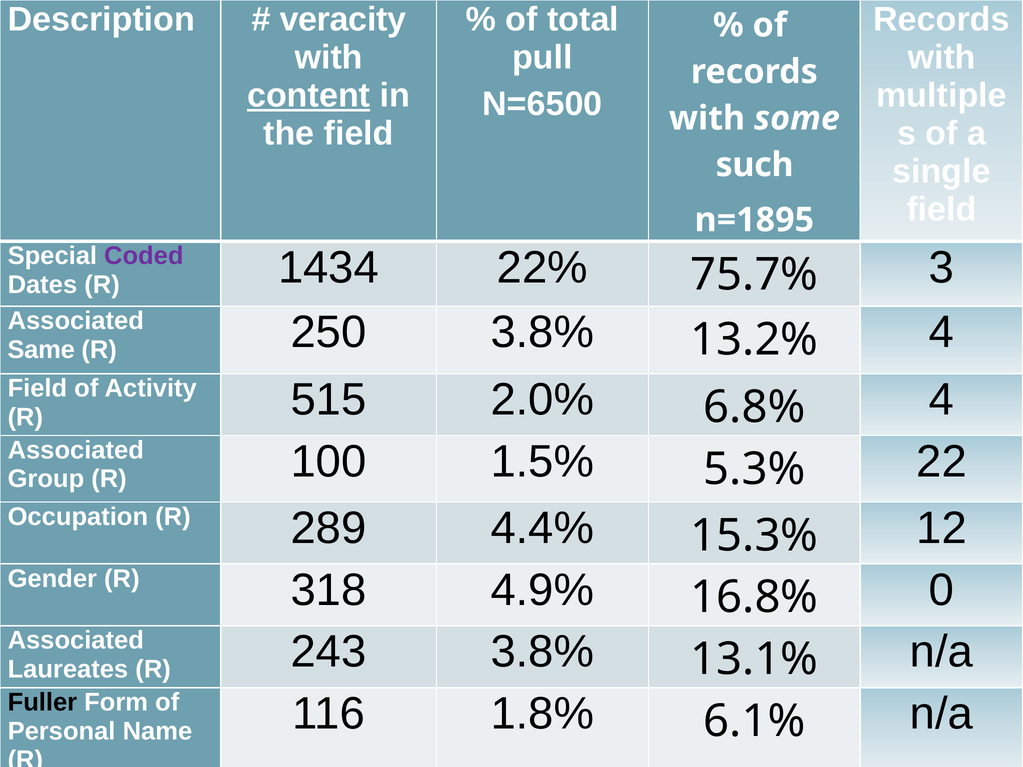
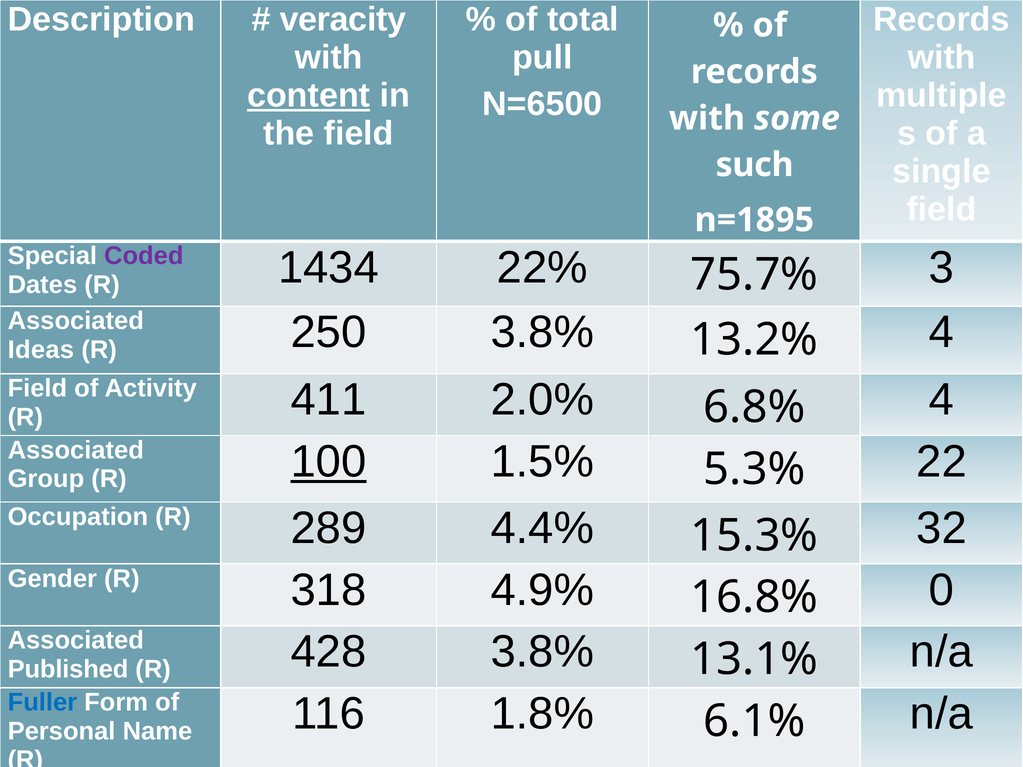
Same: Same -> Ideas
515: 515 -> 411
100 underline: none -> present
12: 12 -> 32
Laureates: Laureates -> Published
243: 243 -> 428
Fuller colour: black -> blue
